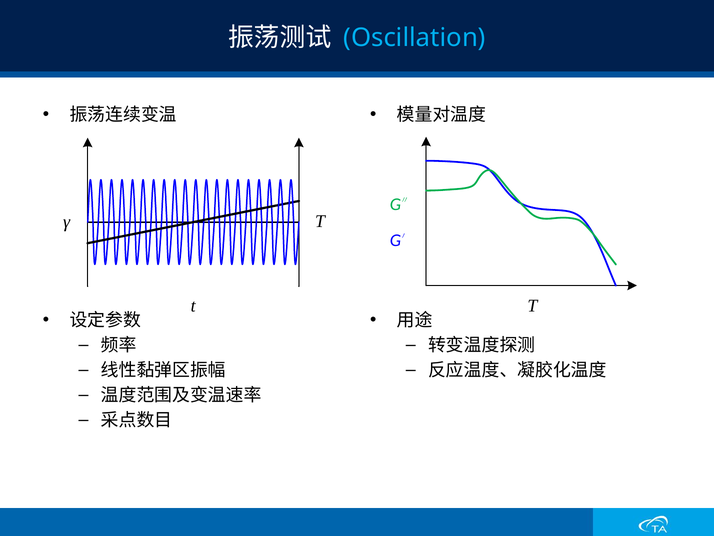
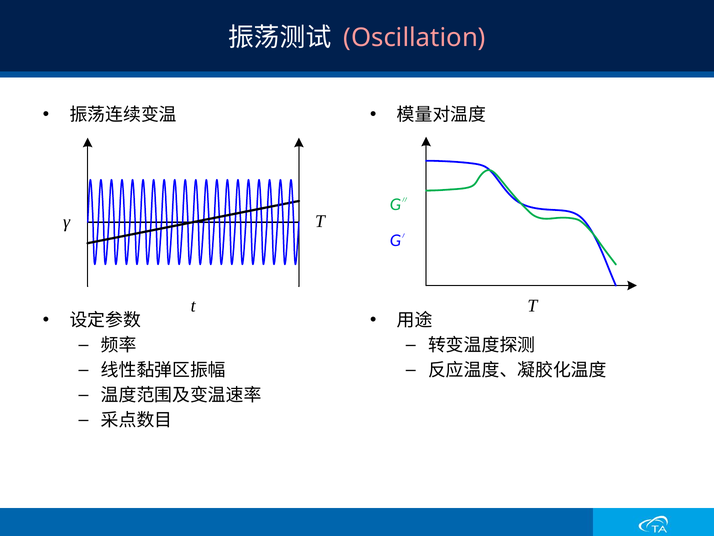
Oscillation colour: light blue -> pink
